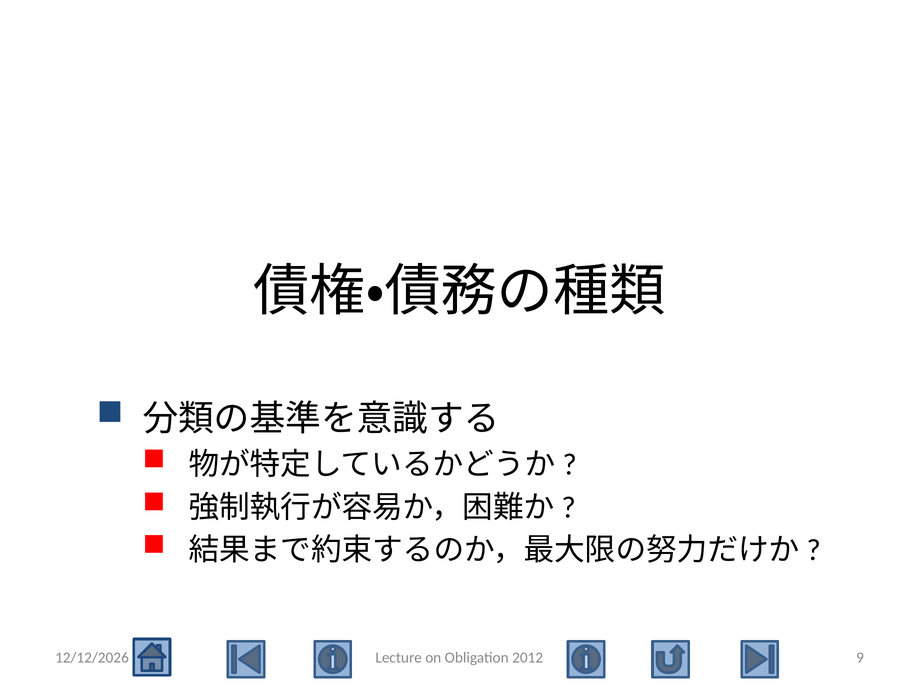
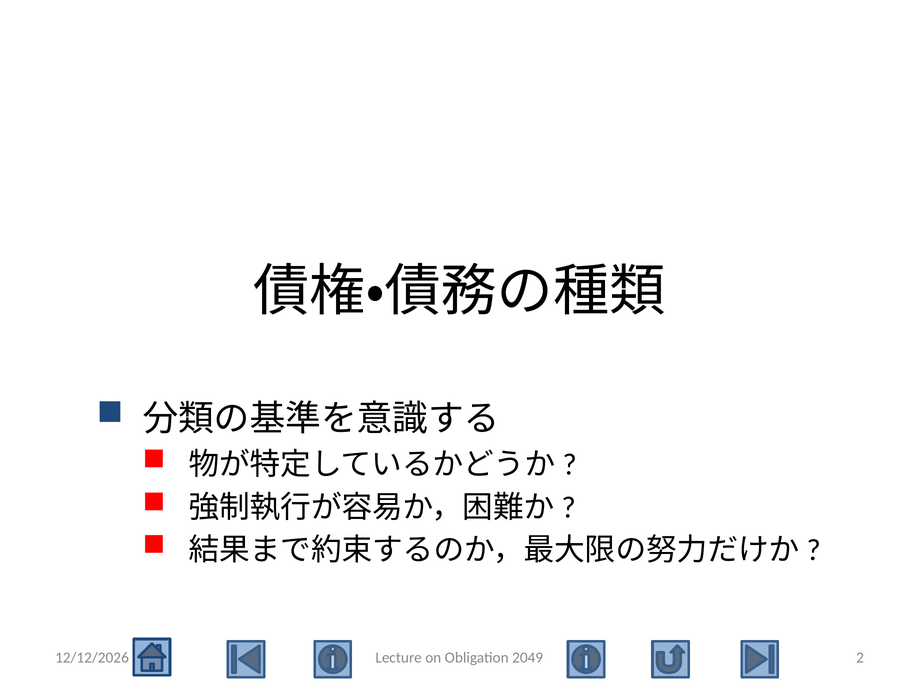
2012: 2012 -> 2049
9: 9 -> 2
